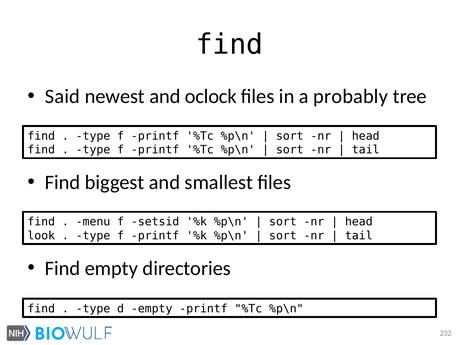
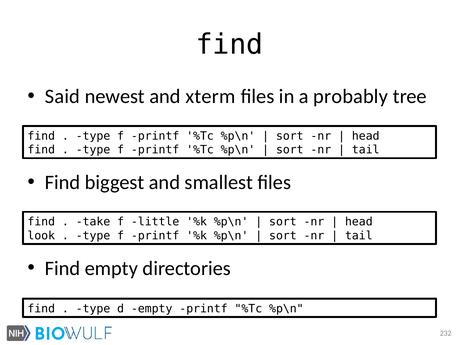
oclock: oclock -> xterm
menu: menu -> take
setsid: setsid -> little
